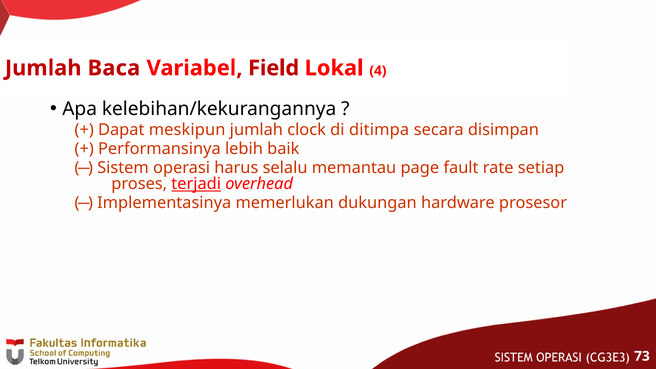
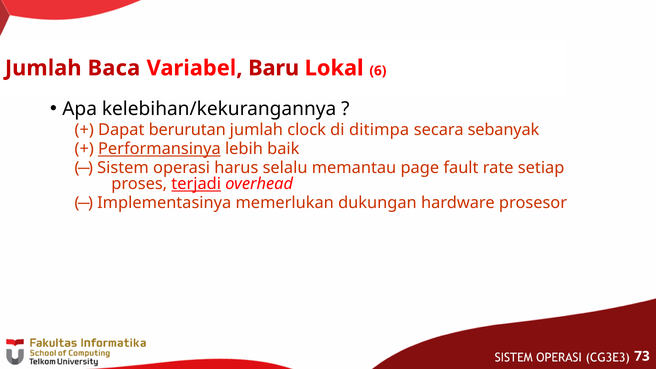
Field: Field -> Baru
4: 4 -> 6
meskipun: meskipun -> berurutan
disimpan: disimpan -> sebanyak
Performansinya underline: none -> present
